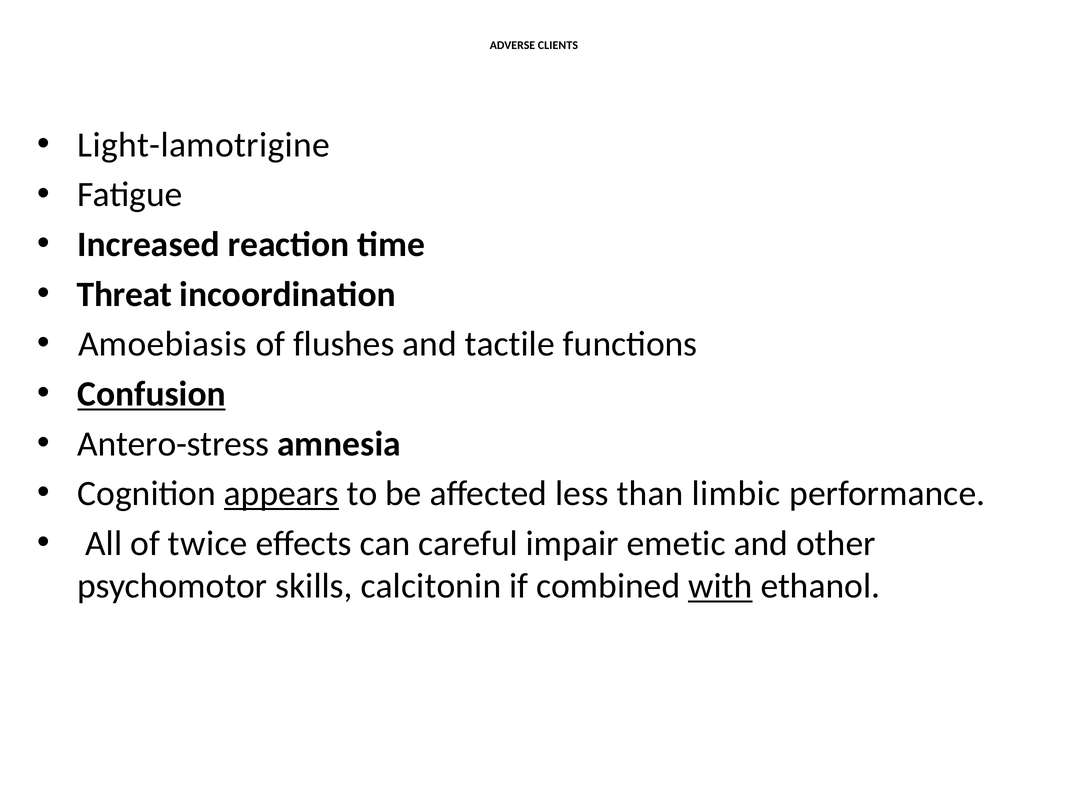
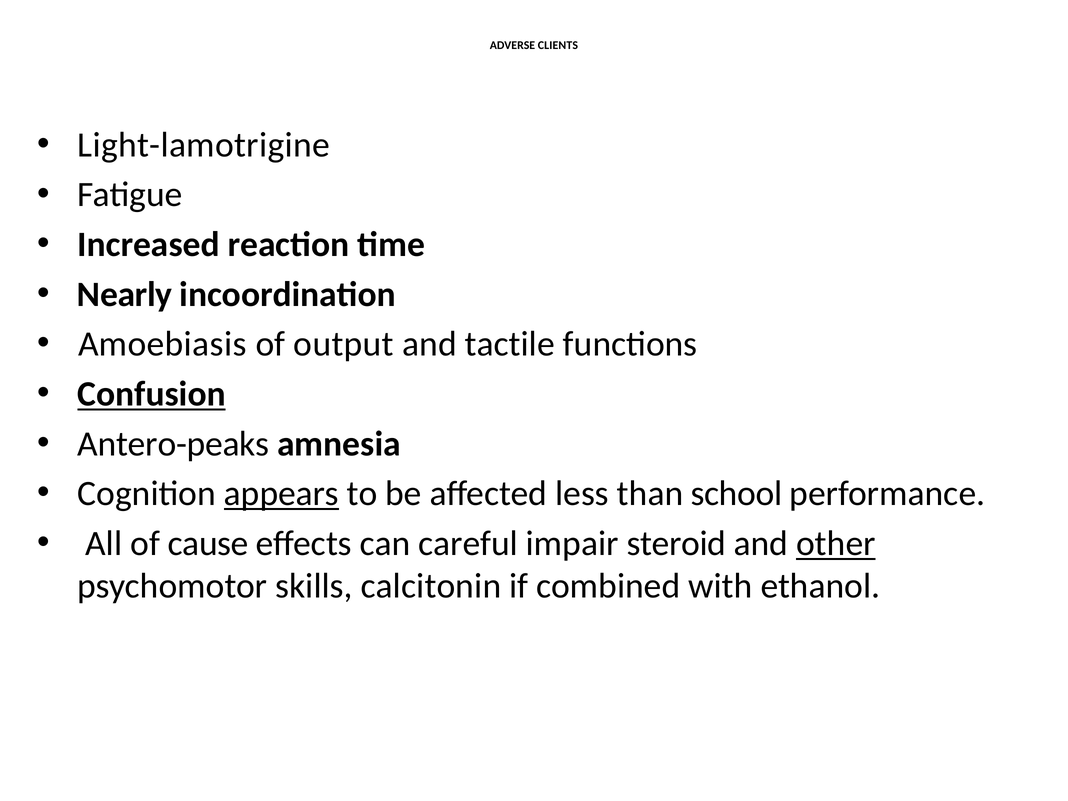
Threat: Threat -> Nearly
flushes: flushes -> output
Antero-stress: Antero-stress -> Antero-peaks
limbic: limbic -> school
twice: twice -> cause
emetic: emetic -> steroid
other underline: none -> present
with underline: present -> none
